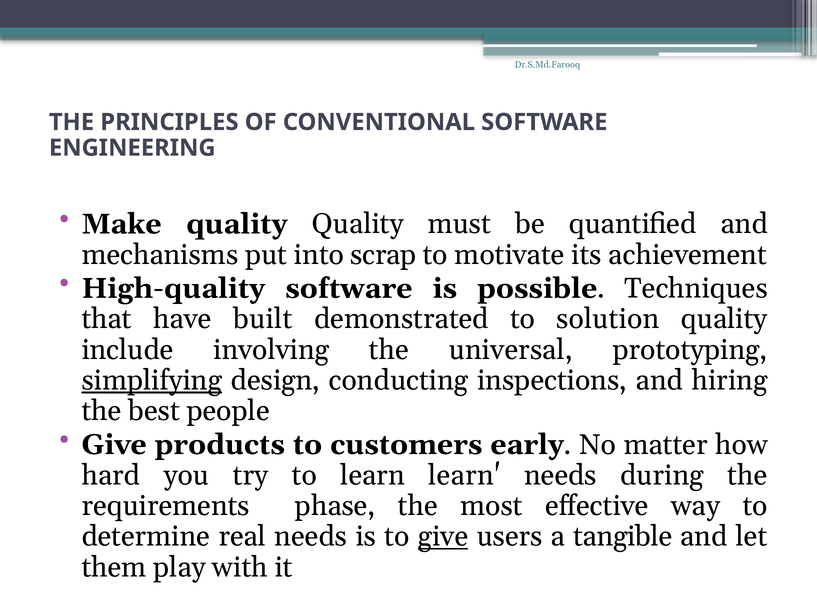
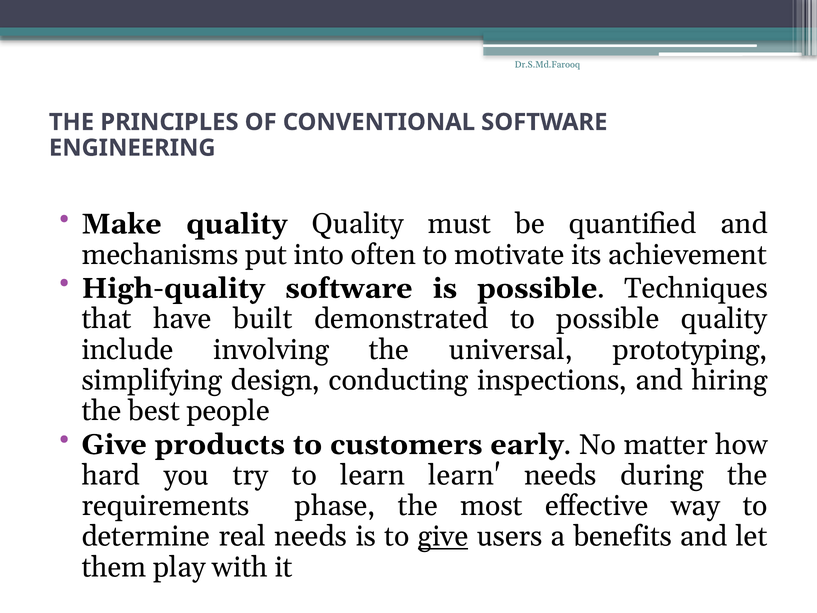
scrap: scrap -> often
to solution: solution -> possible
simplifying underline: present -> none
tangible: tangible -> benefits
